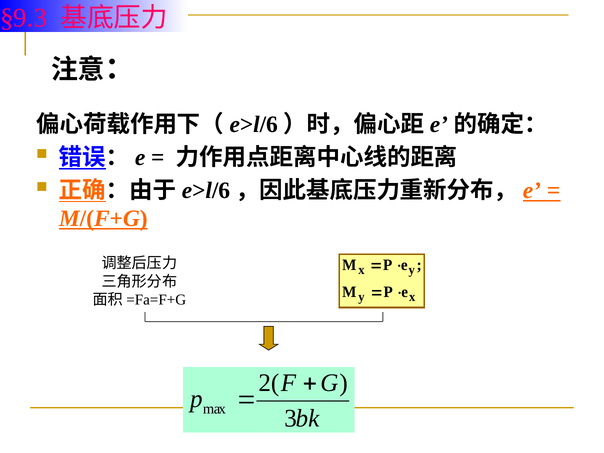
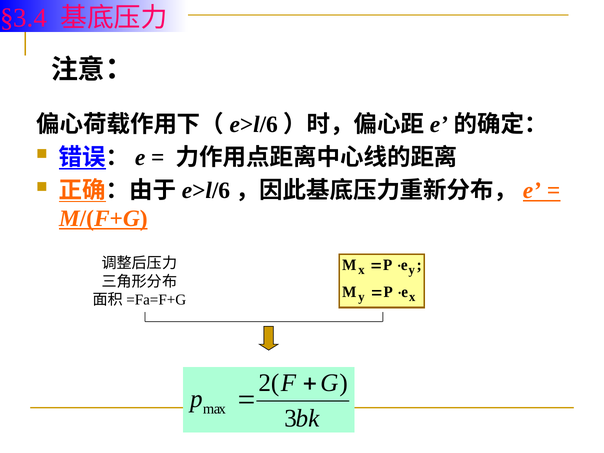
§9.3: §9.3 -> §3.4
